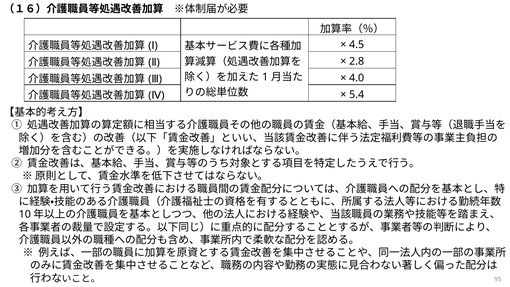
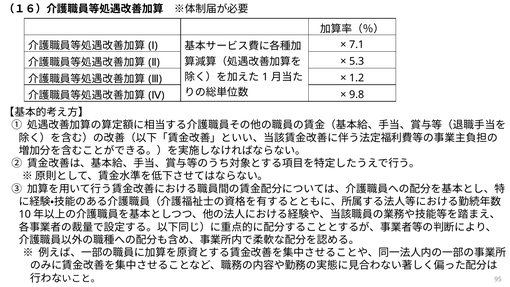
4.5: 4.5 -> 7.1
2.8: 2.8 -> 5.3
4.0: 4.0 -> 1.2
5.4: 5.4 -> 9.8
